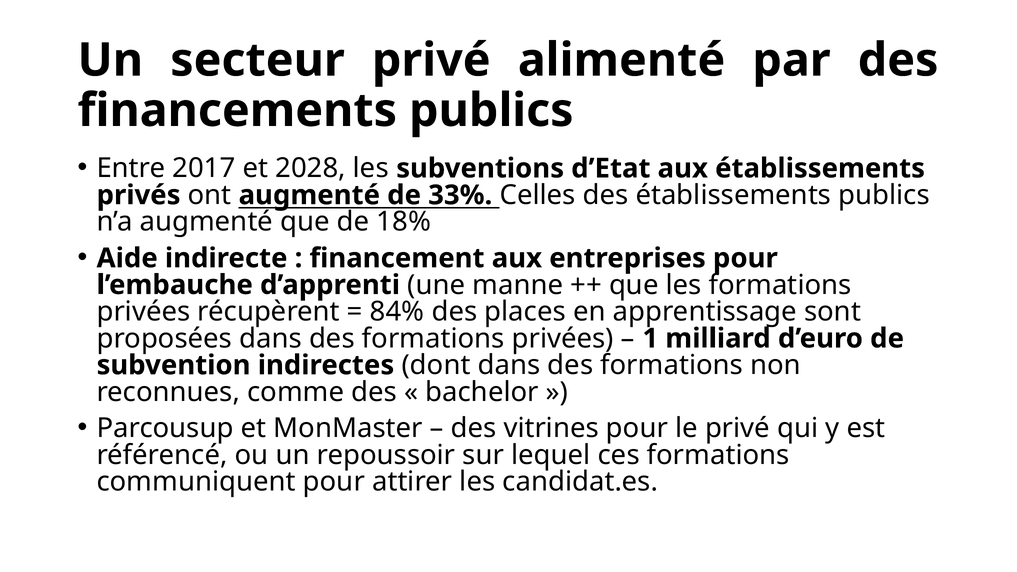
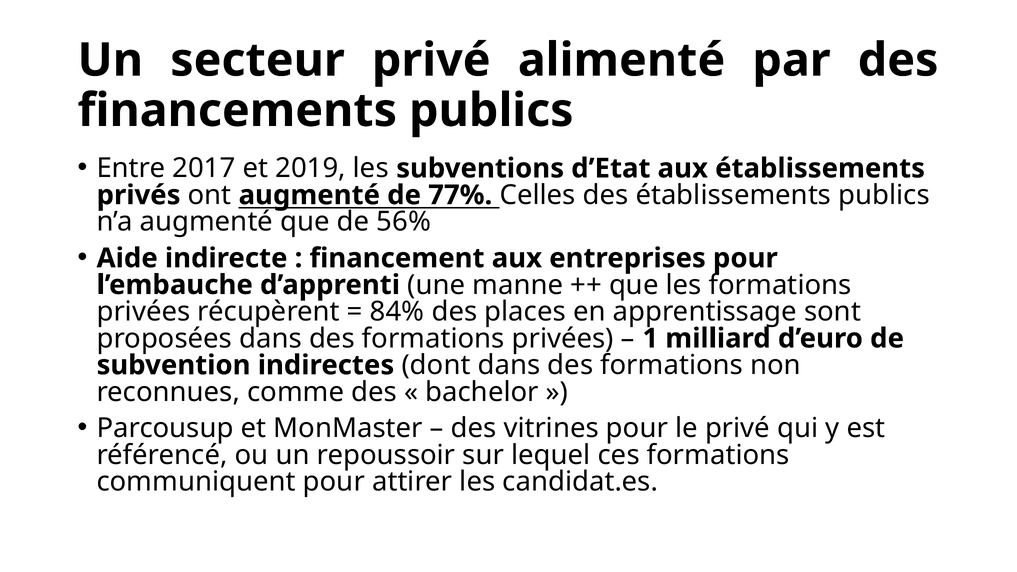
2028: 2028 -> 2019
33%: 33% -> 77%
18%: 18% -> 56%
